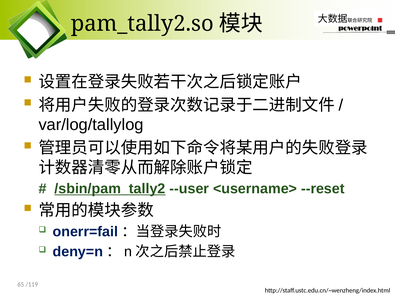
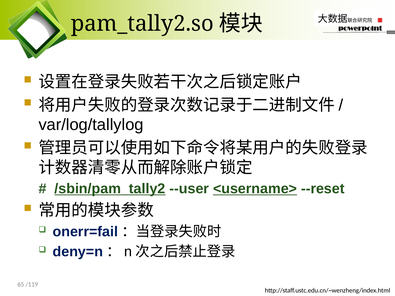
<username> underline: none -> present
